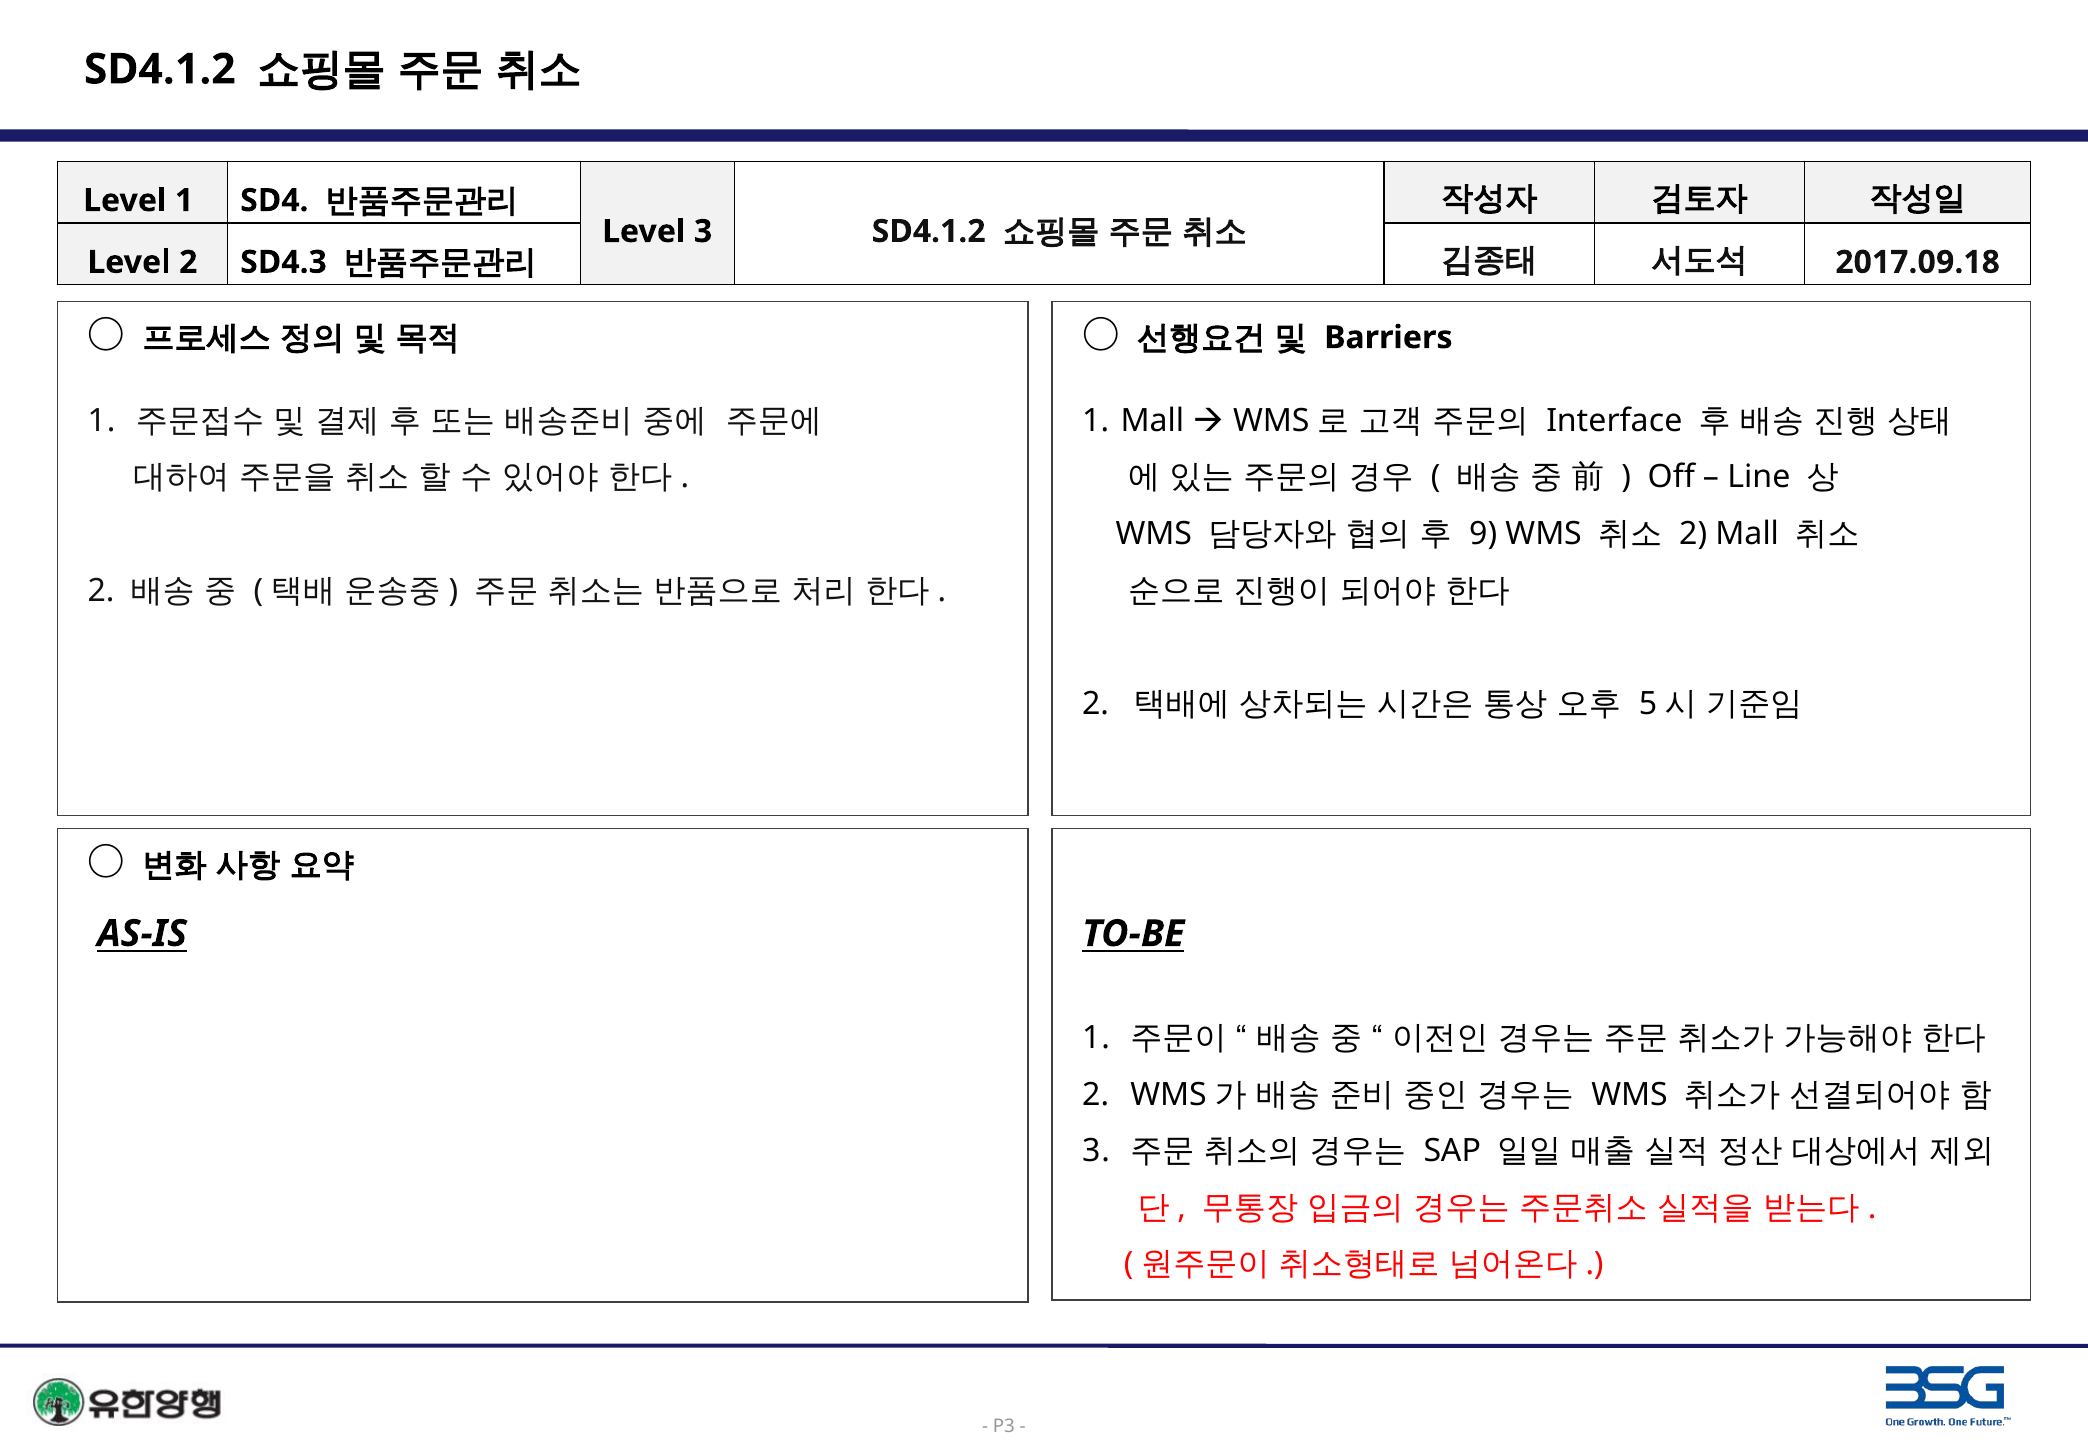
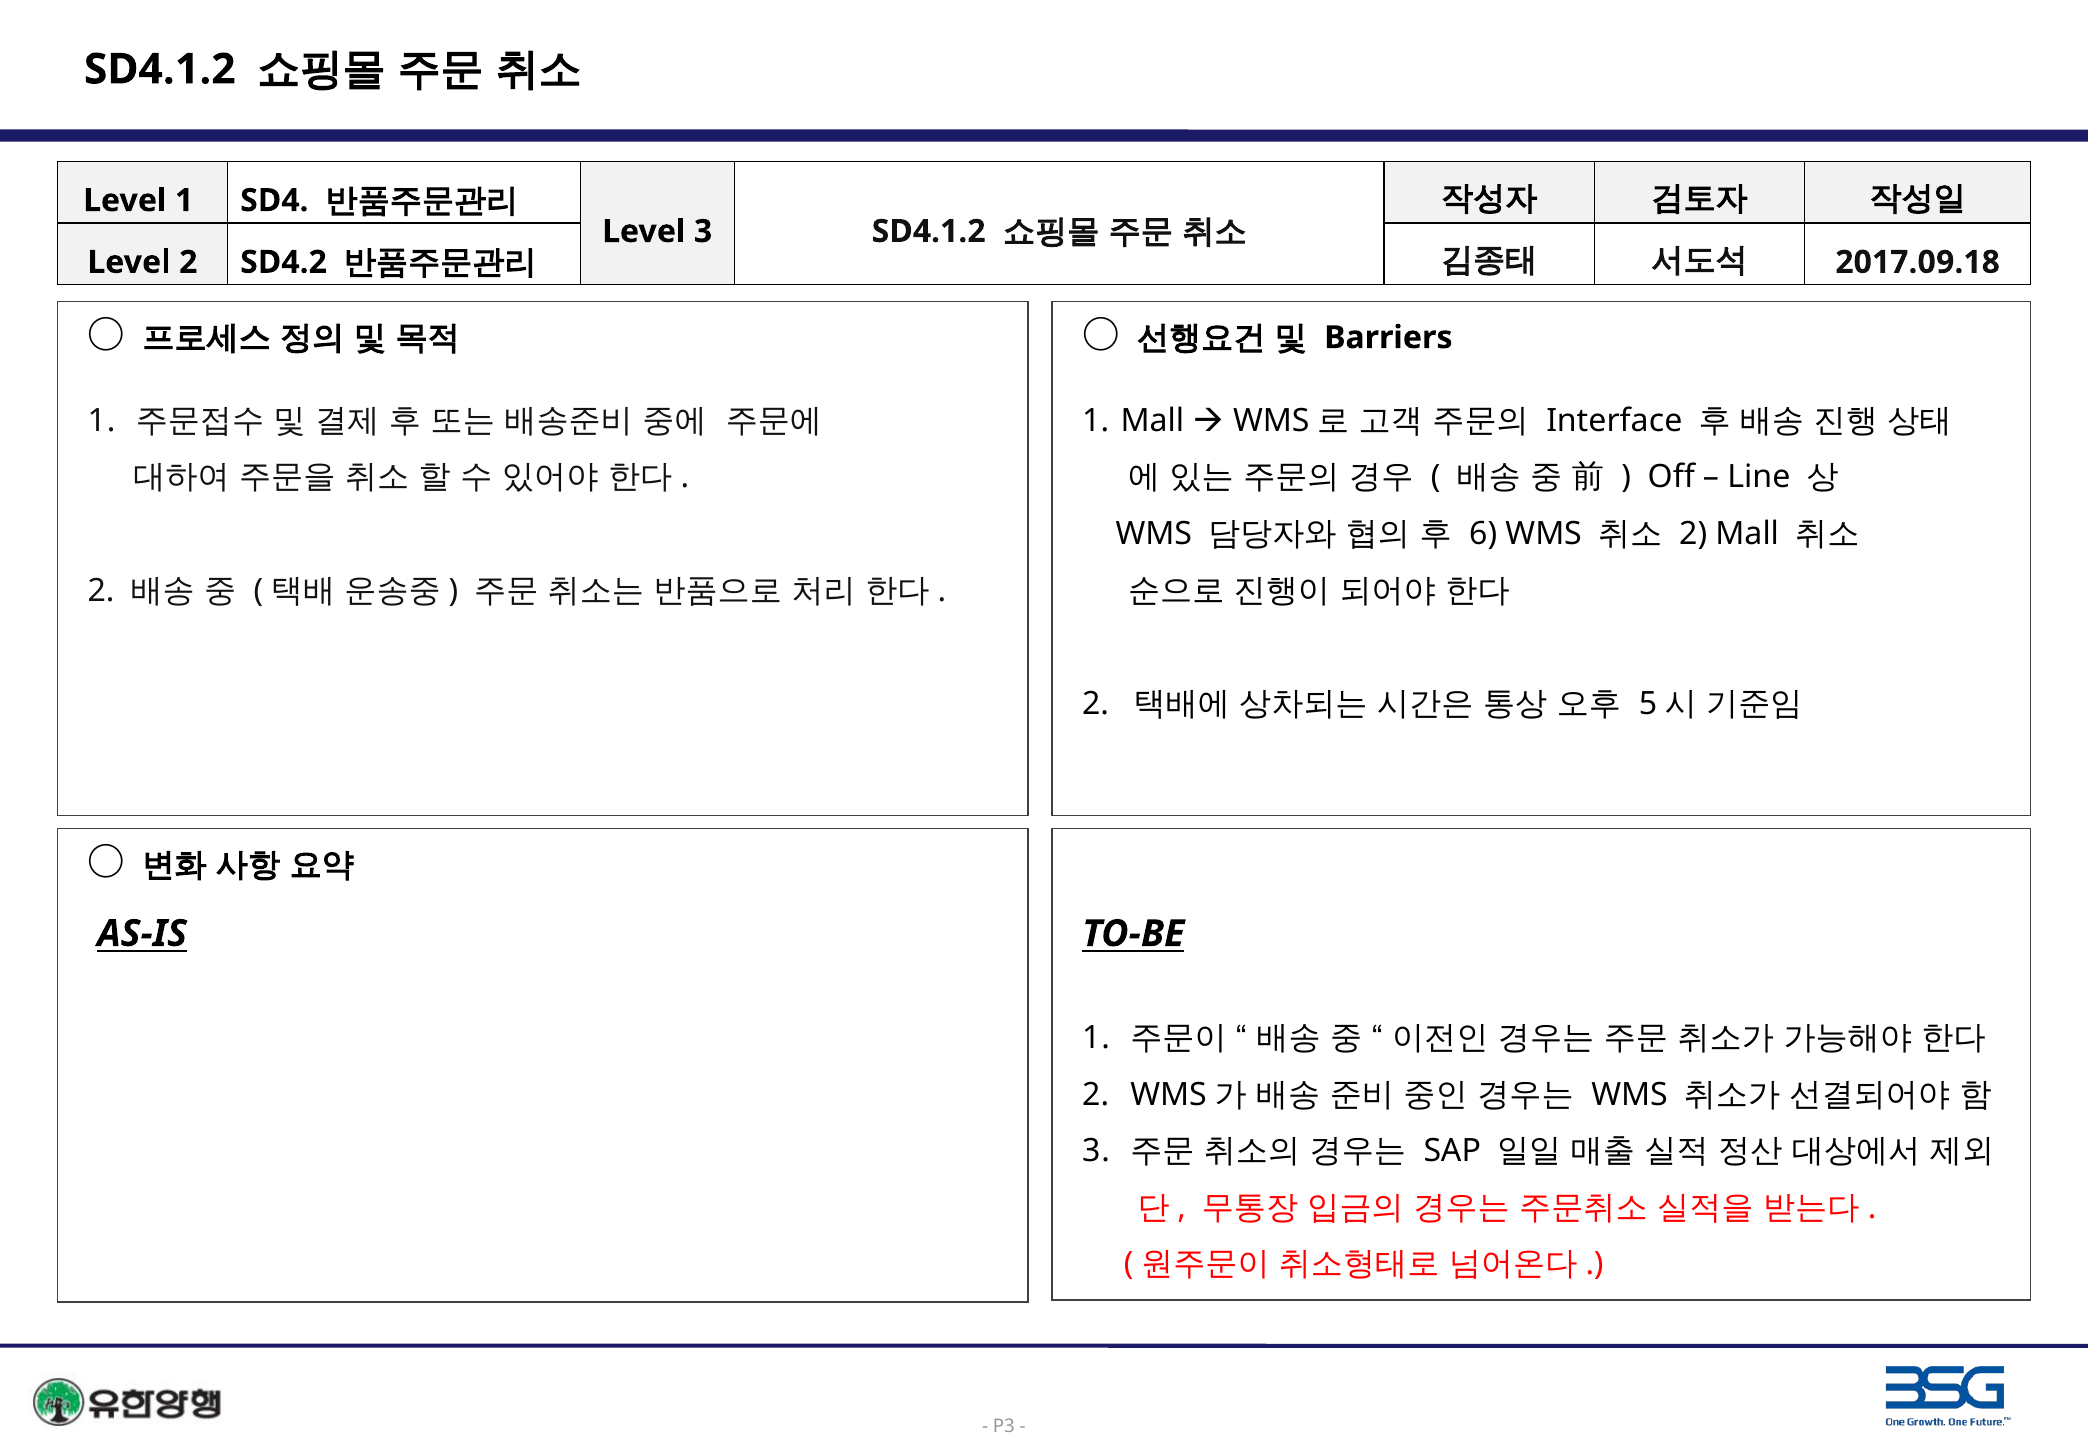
SD4.3: SD4.3 -> SD4.2
9: 9 -> 6
